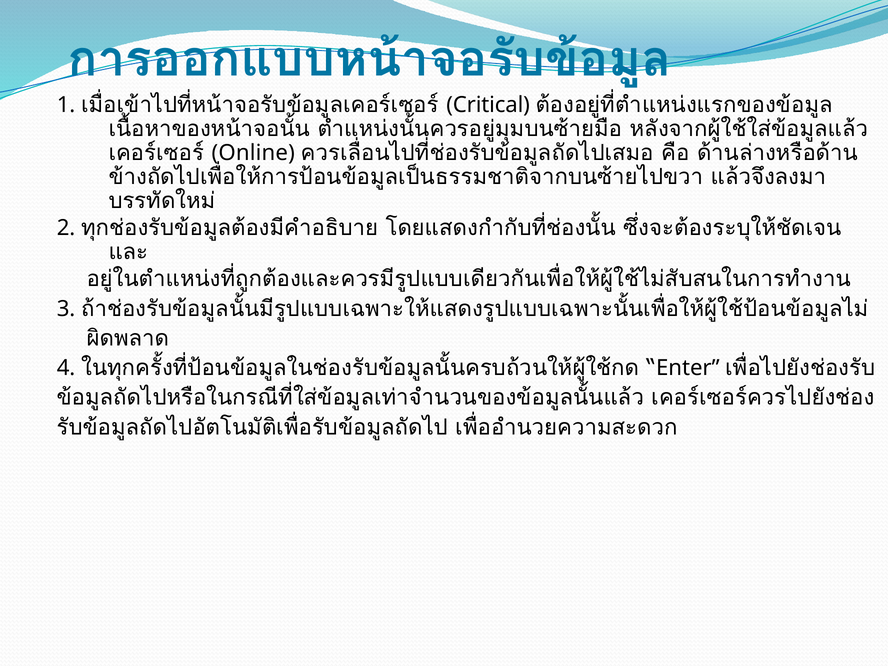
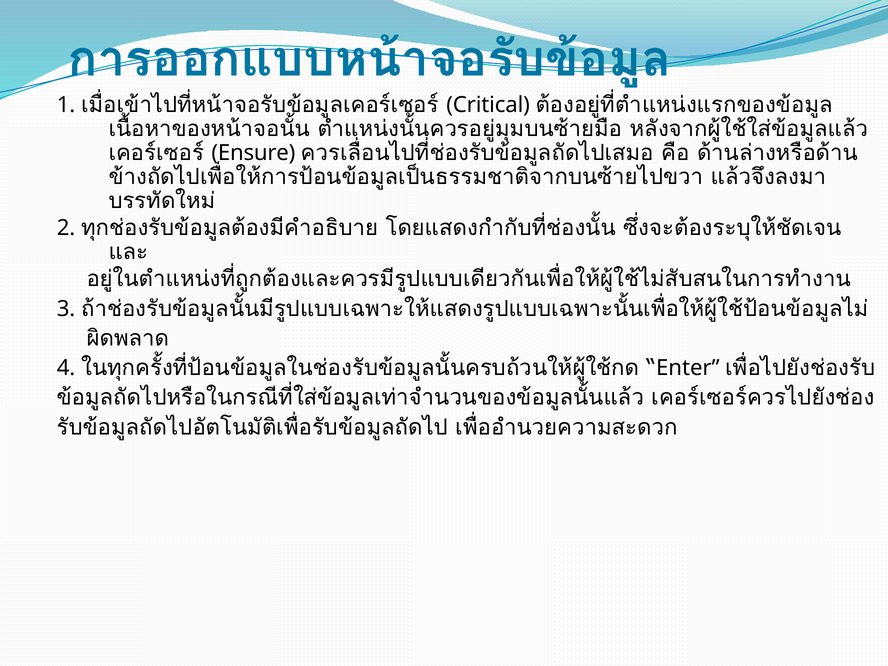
Online: Online -> Ensure
